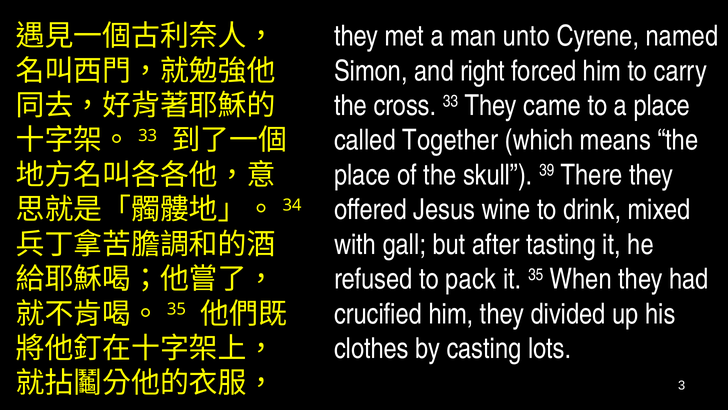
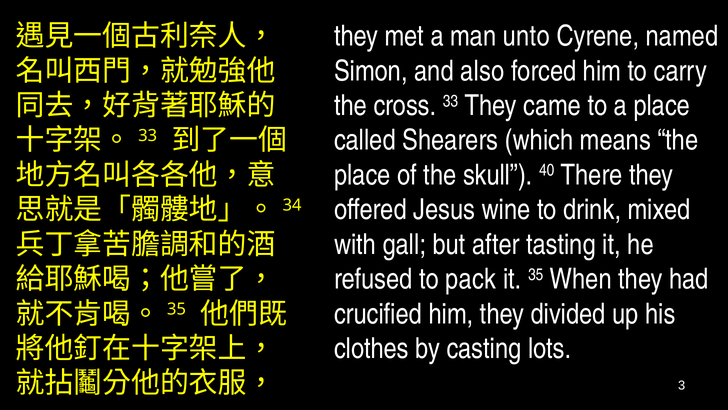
right: right -> also
Together: Together -> Shearers
39: 39 -> 40
